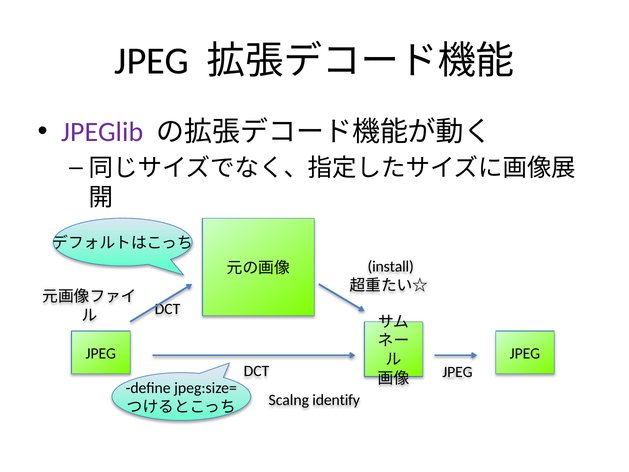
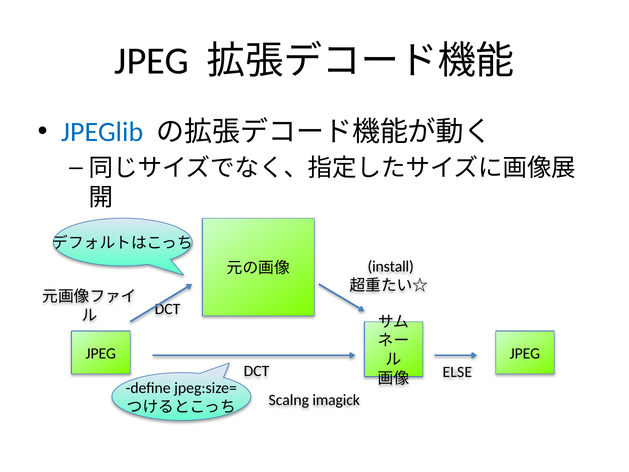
JPEGlib colour: purple -> blue
JPEG at (457, 372): JPEG -> ELSE
identify: identify -> imagick
